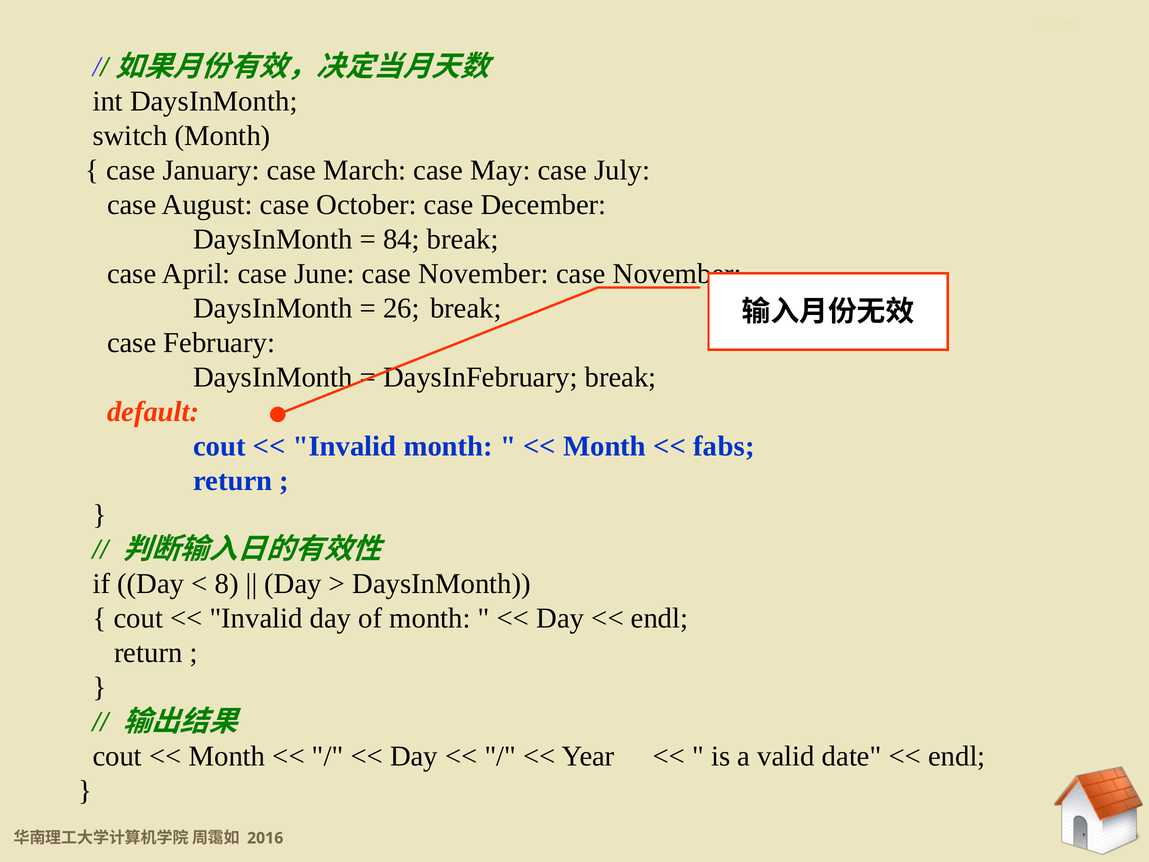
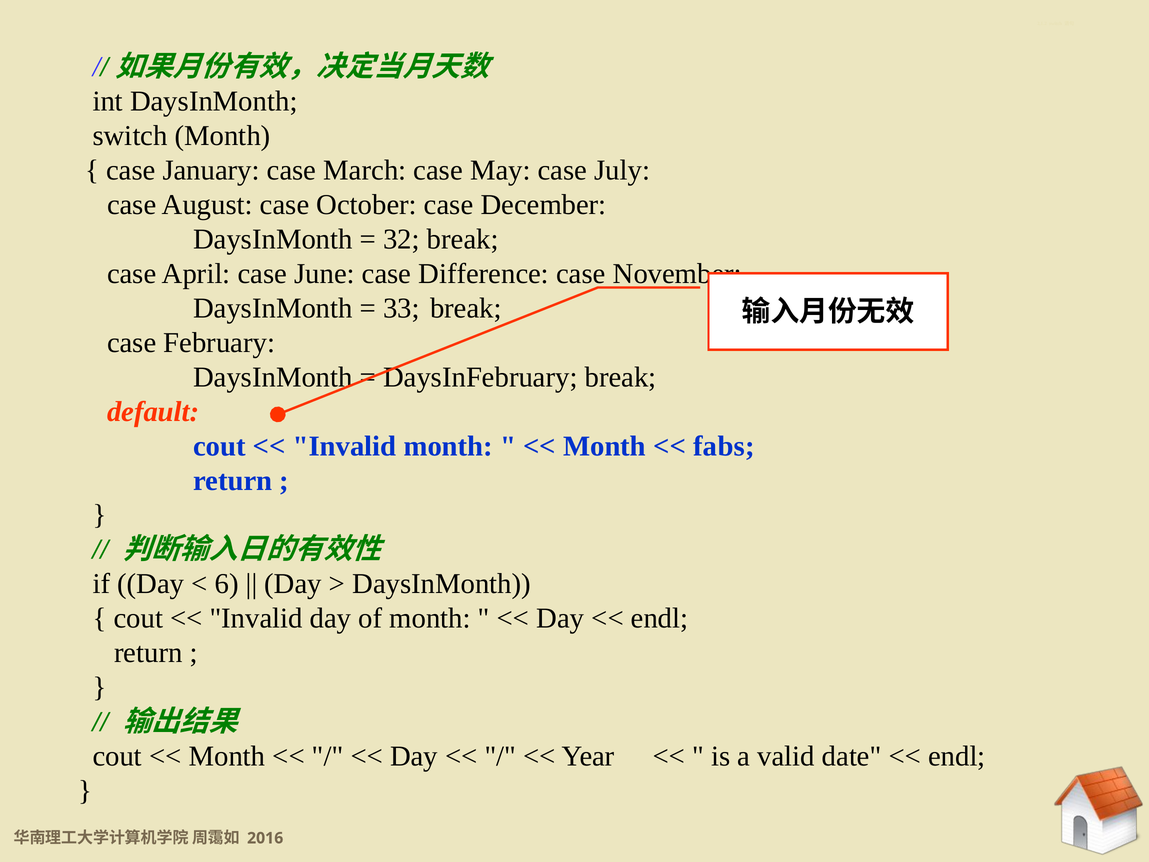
84: 84 -> 32
June case November: November -> Difference
26: 26 -> 33
8: 8 -> 6
